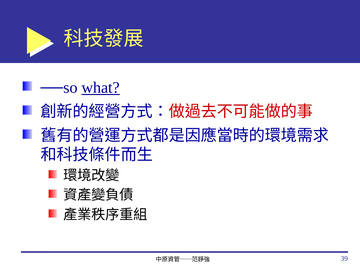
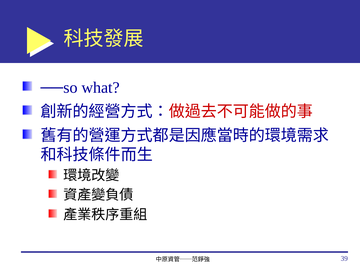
what underline: present -> none
